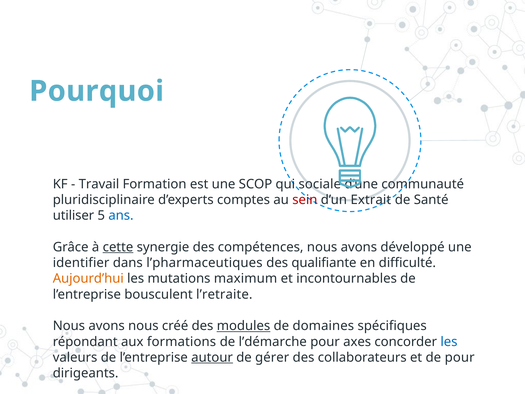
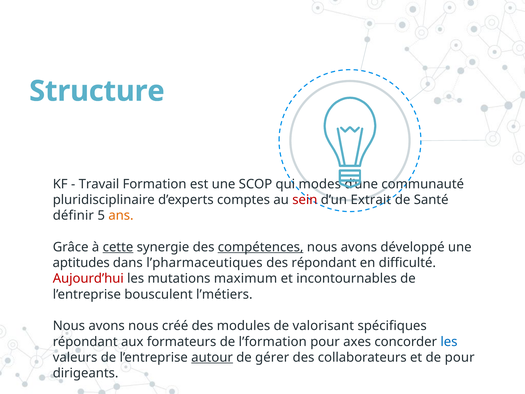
Pourquoi: Pourquoi -> Structure
sociale: sociale -> modes
utiliser: utiliser -> définir
ans colour: blue -> orange
compétences underline: none -> present
identifier: identifier -> aptitudes
des qualifiante: qualifiante -> répondant
Aujourd’hui colour: orange -> red
l’retraite: l’retraite -> l’métiers
modules underline: present -> none
domaines: domaines -> valorisant
formations: formations -> formateurs
l’démarche: l’démarche -> l’formation
